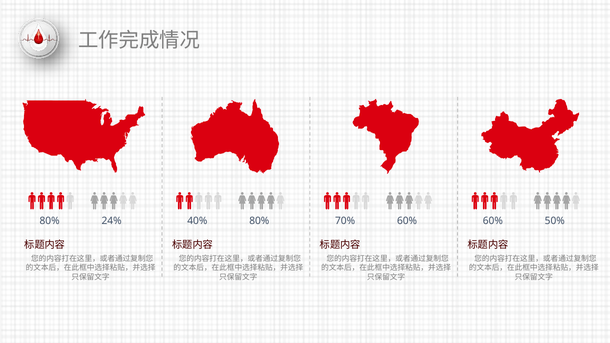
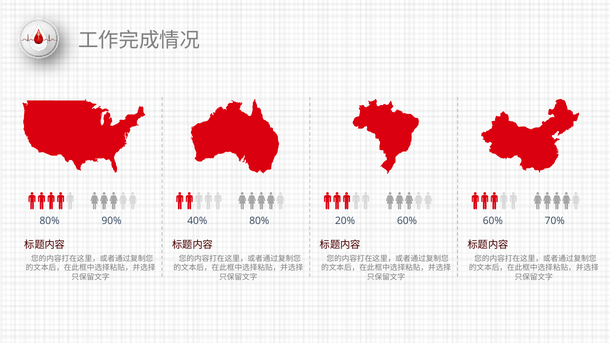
24%: 24% -> 90%
70%: 70% -> 20%
50%: 50% -> 70%
